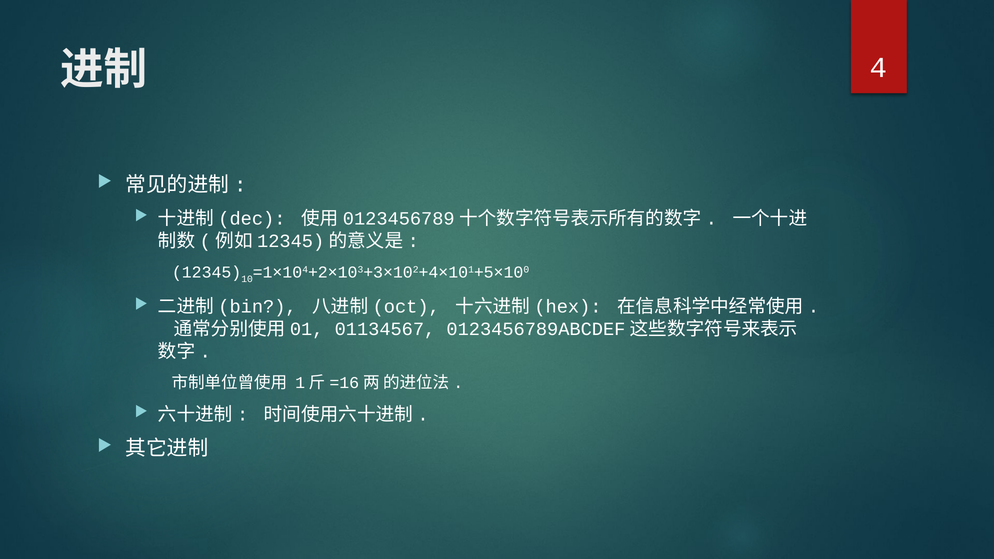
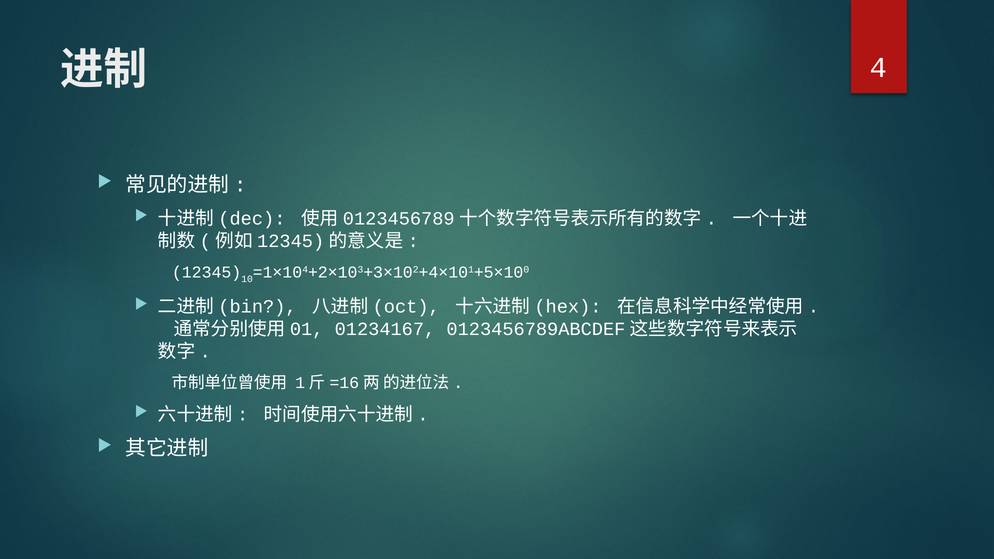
01134567: 01134567 -> 01234167
